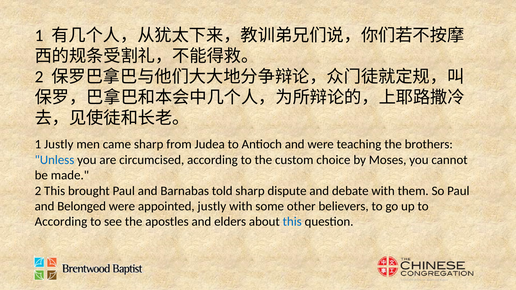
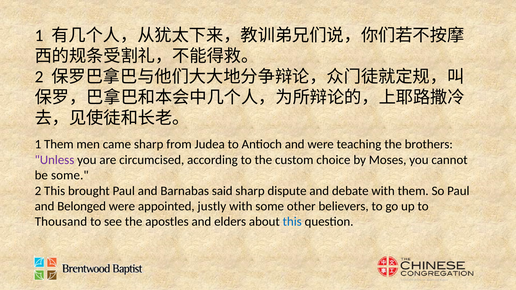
1 Justly: Justly -> Them
Unless colour: blue -> purple
be made: made -> some
told: told -> said
According at (61, 222): According -> Thousand
